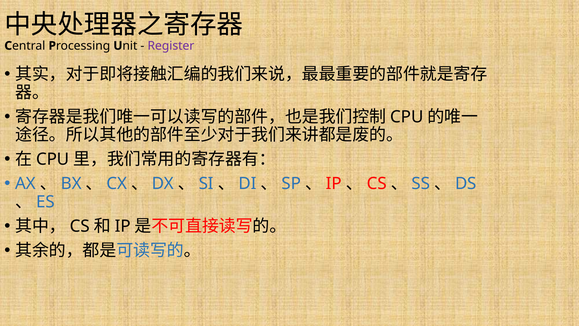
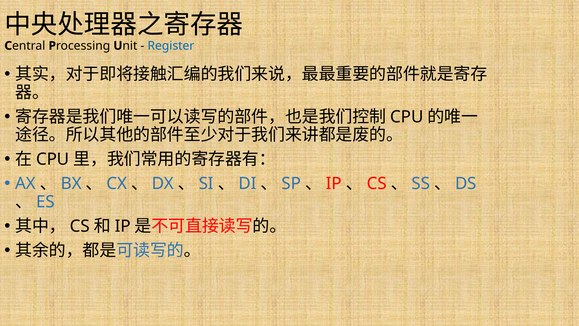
Register colour: purple -> blue
